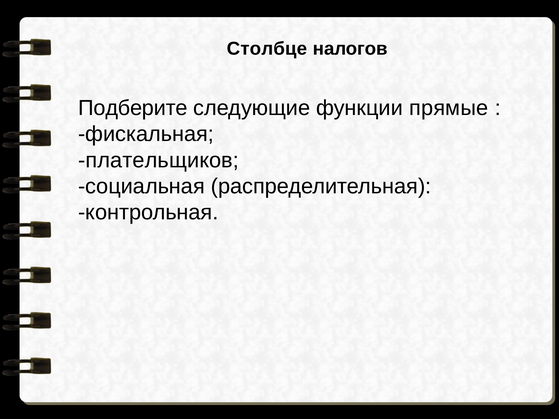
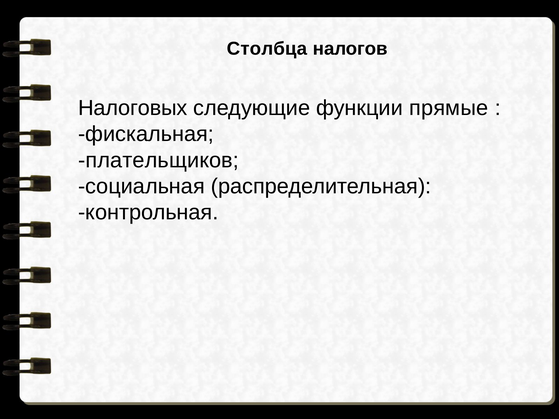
Столбце: Столбце -> Столбца
Подберите: Подберите -> Налоговых
